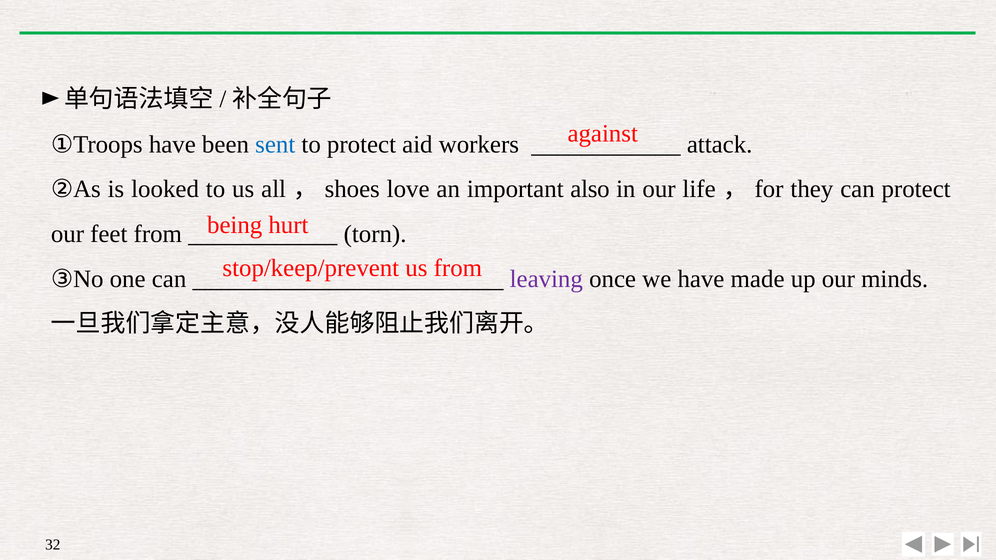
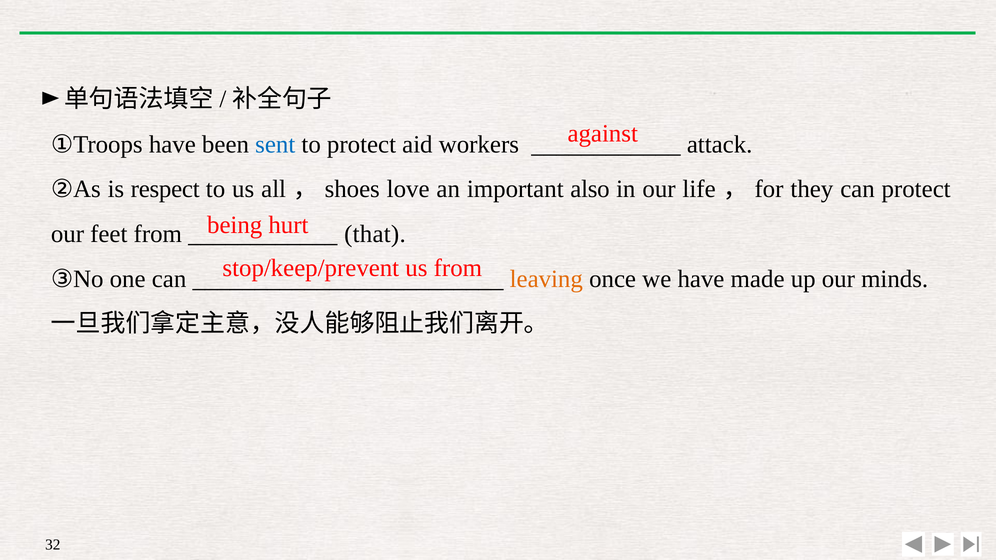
looked: looked -> respect
torn: torn -> that
leaving colour: purple -> orange
